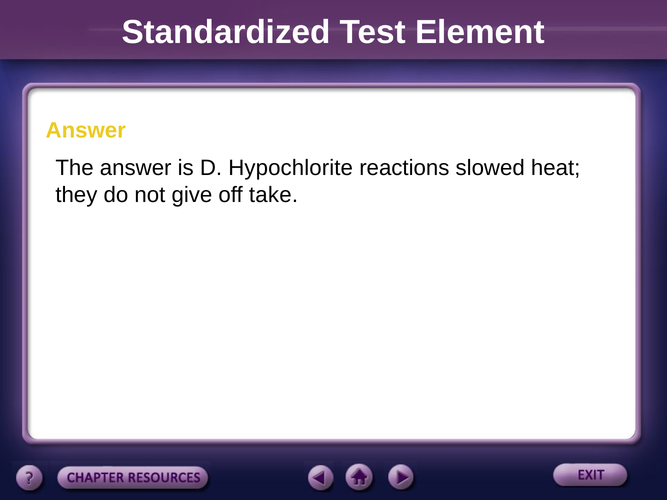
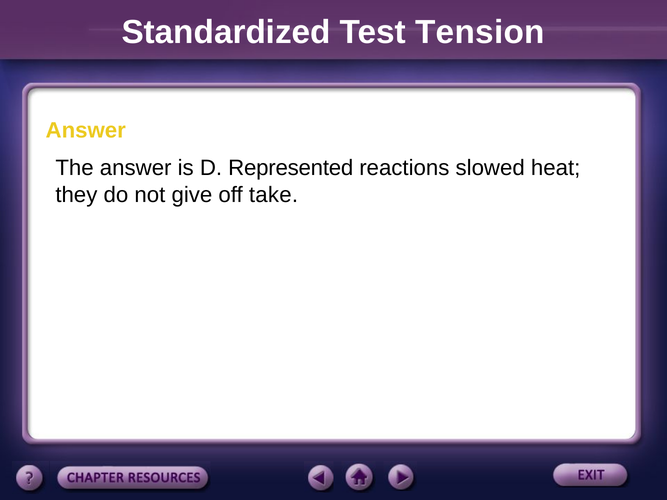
Element: Element -> Tension
Hypochlorite: Hypochlorite -> Represented
